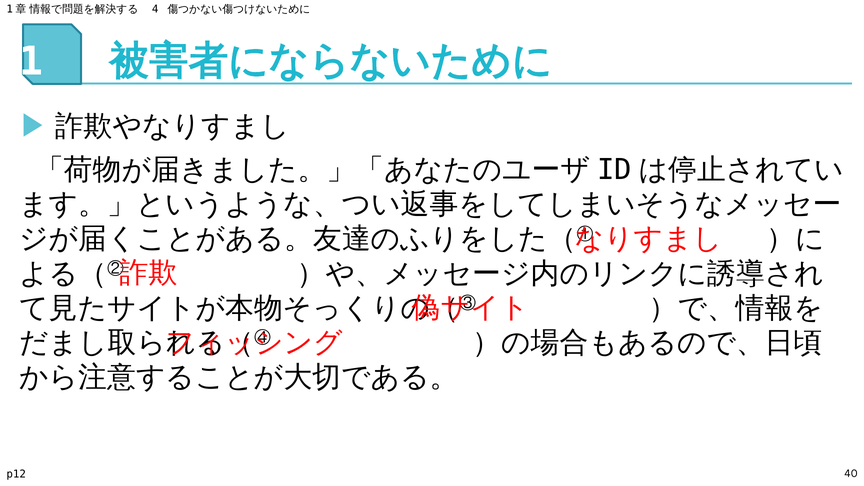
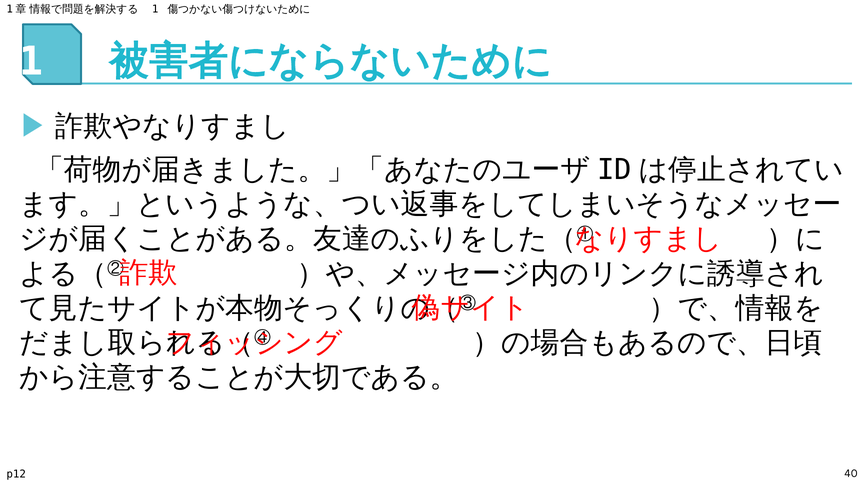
4 at (155, 9): 4 -> 1
